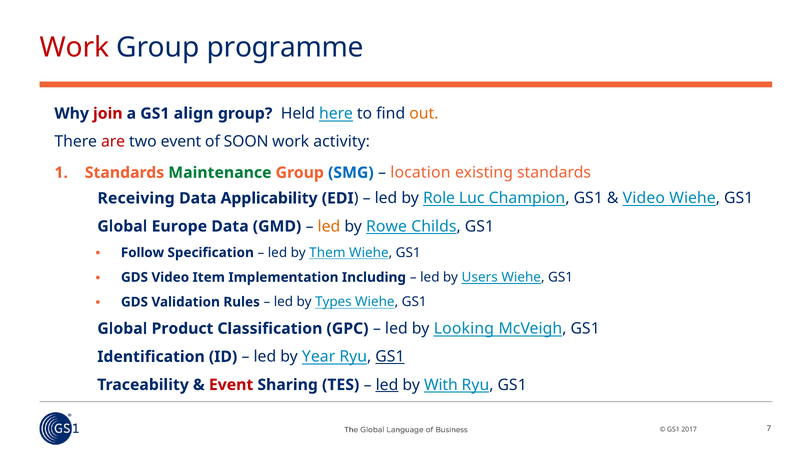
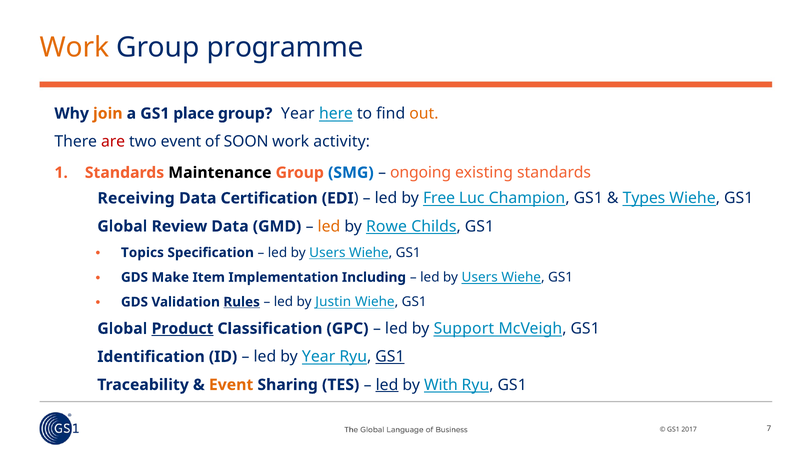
Work at (74, 47) colour: red -> orange
join colour: red -> orange
align: align -> place
group Held: Held -> Year
Maintenance colour: green -> black
location: location -> ongoing
Applicability: Applicability -> Certification
Role: Role -> Free
Video at (644, 198): Video -> Types
Europe: Europe -> Review
Follow: Follow -> Topics
Them at (327, 253): Them -> Users
GDS Video: Video -> Make
Rules underline: none -> present
Types: Types -> Justin
Product underline: none -> present
Looking: Looking -> Support
Event at (231, 385) colour: red -> orange
